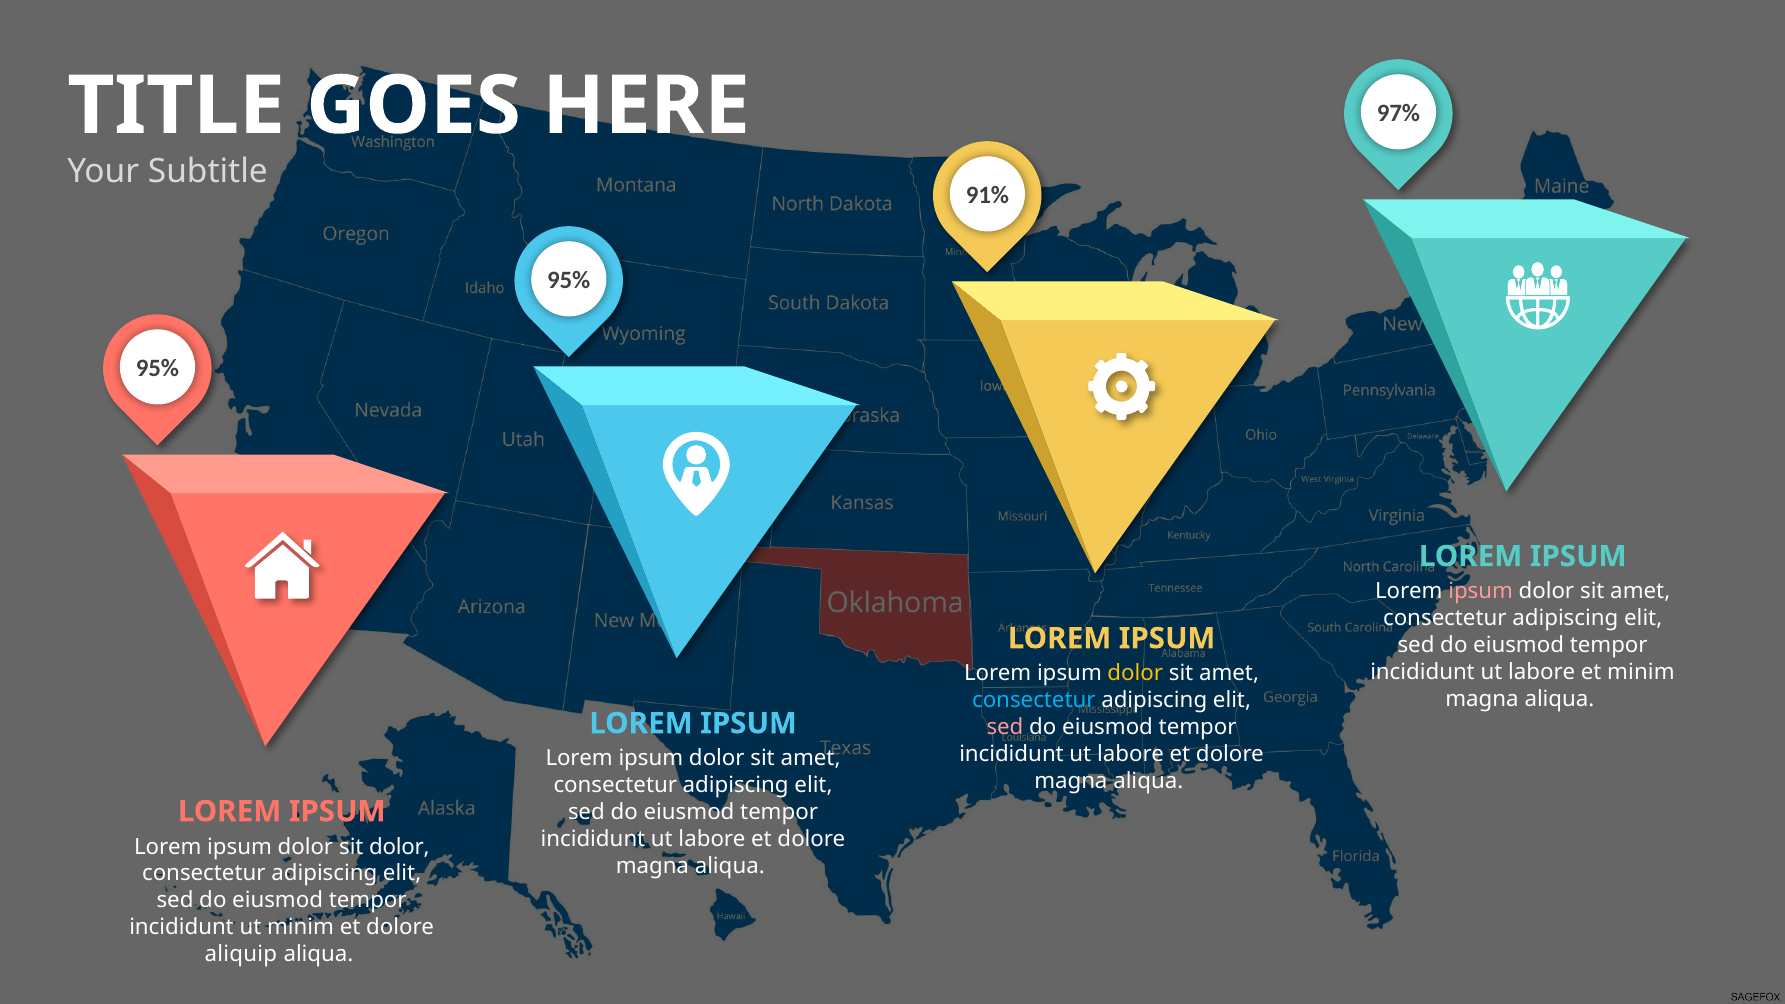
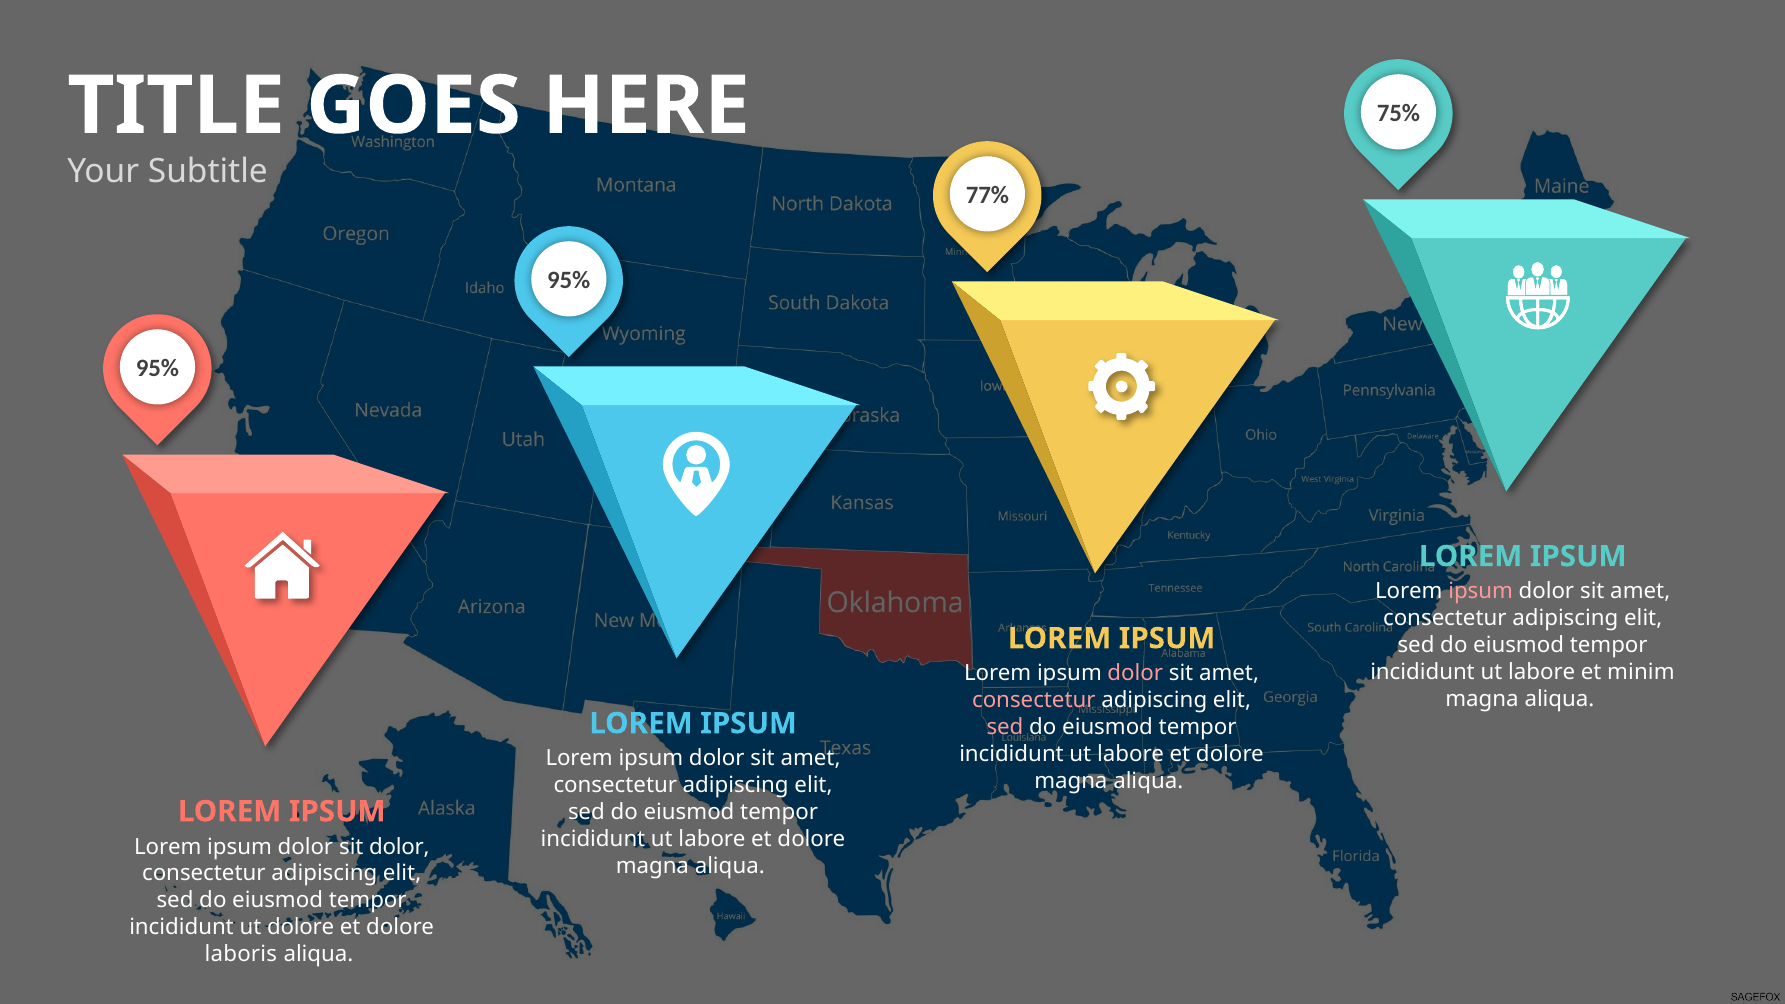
97%: 97% -> 75%
91%: 91% -> 77%
dolor at (1135, 674) colour: yellow -> pink
consectetur at (1034, 700) colour: light blue -> pink
ut minim: minim -> dolore
aliquip: aliquip -> laboris
